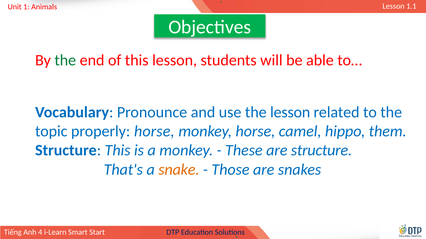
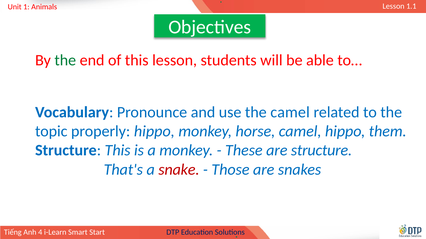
the lesson: lesson -> camel
properly horse: horse -> hippo
snake colour: orange -> red
